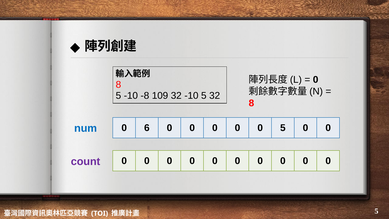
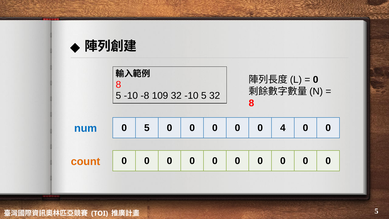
0 6: 6 -> 5
0 5: 5 -> 4
count colour: purple -> orange
